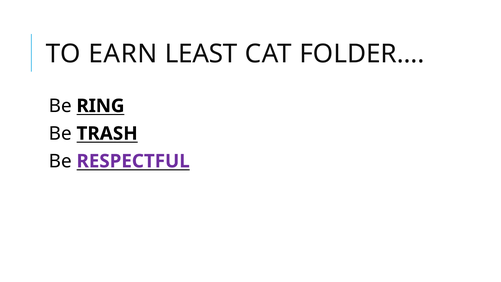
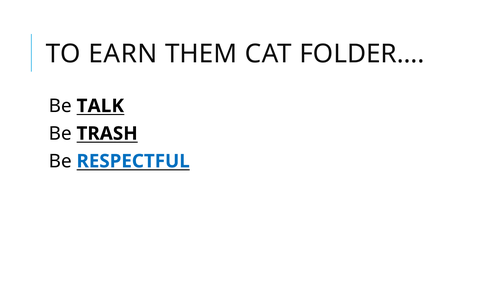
LEAST: LEAST -> THEM
RING: RING -> TALK
RESPECTFUL colour: purple -> blue
